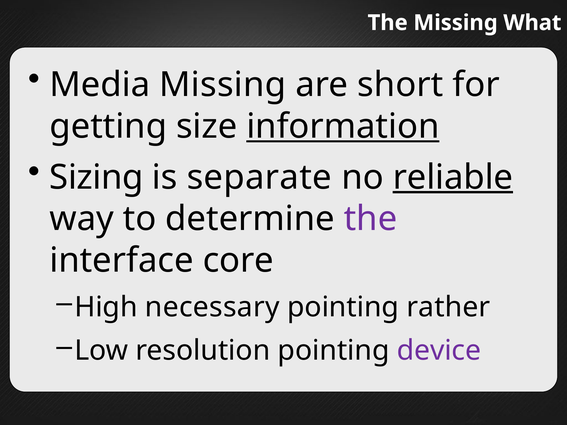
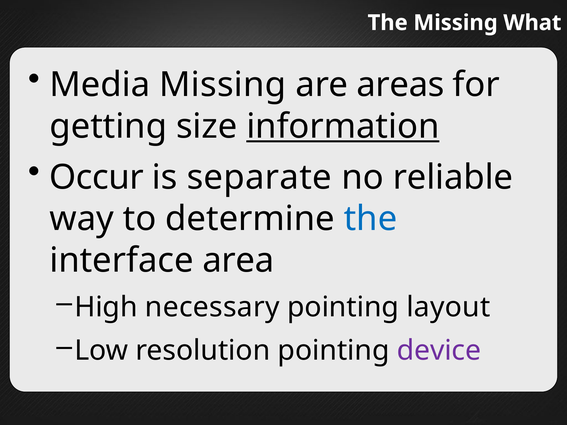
short: short -> areas
Sizing: Sizing -> Occur
reliable underline: present -> none
the at (371, 219) colour: purple -> blue
core: core -> area
rather: rather -> layout
